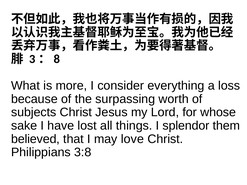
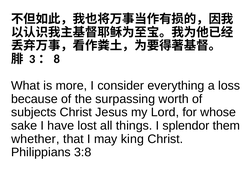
believed: believed -> whether
love: love -> king
